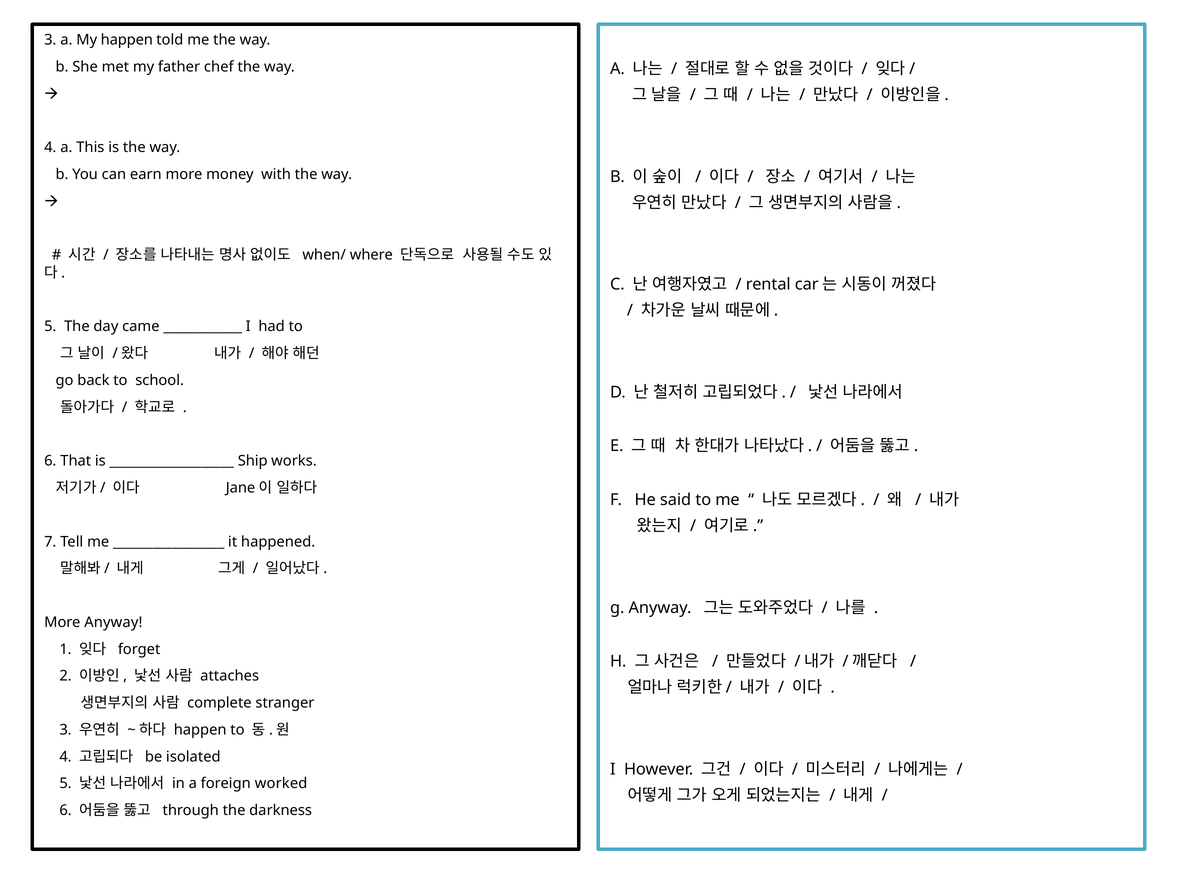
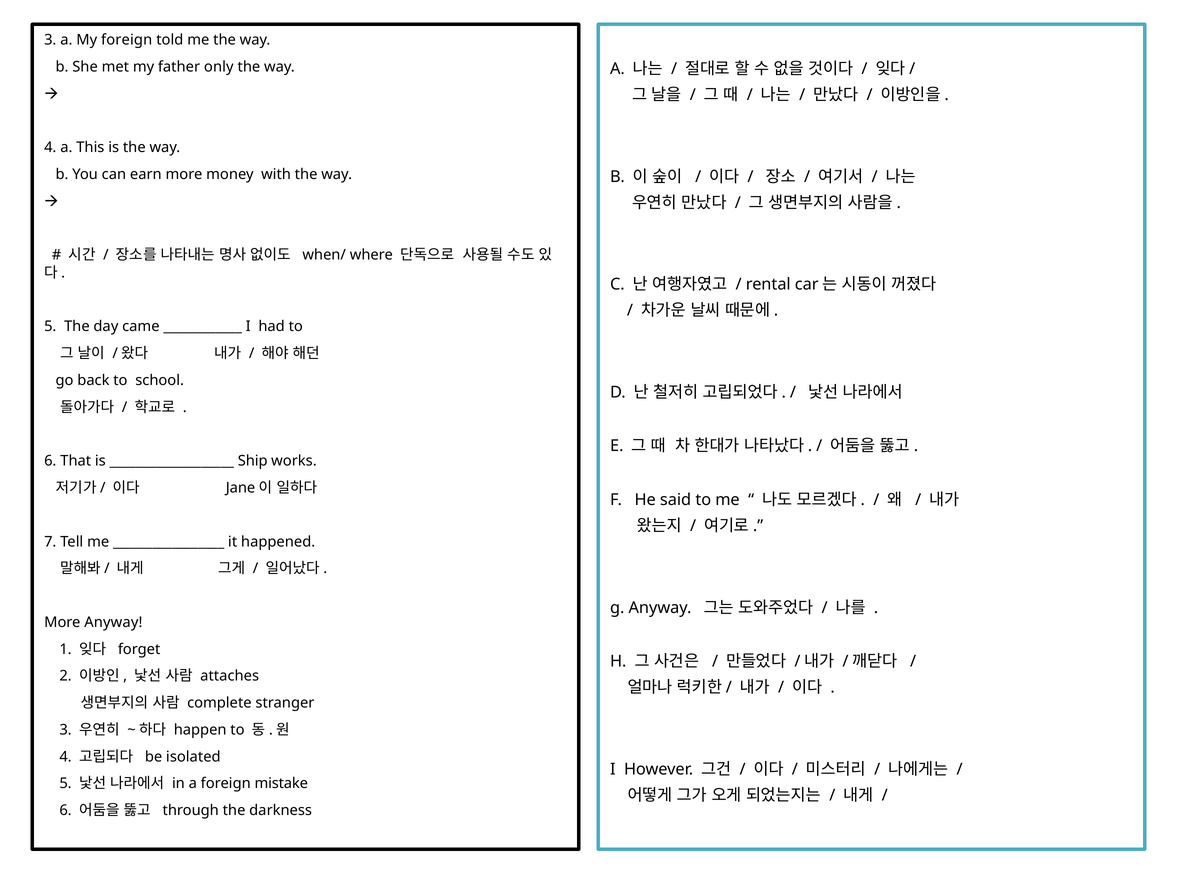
My happen: happen -> foreign
chef: chef -> only
worked: worked -> mistake
